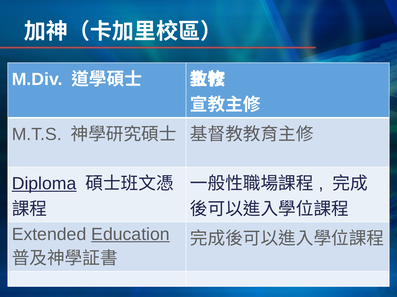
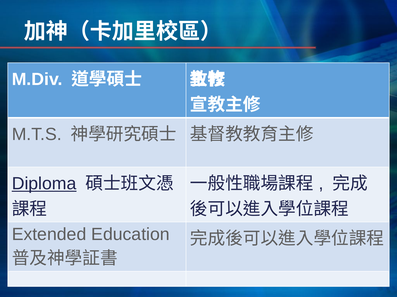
Education underline: present -> none
